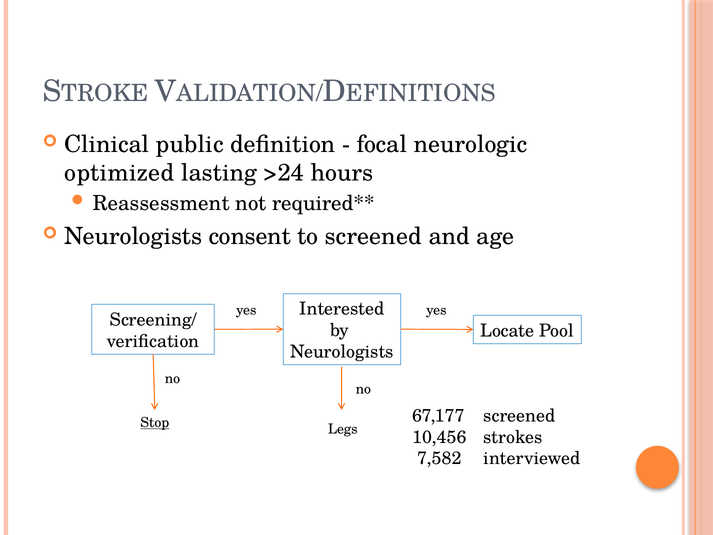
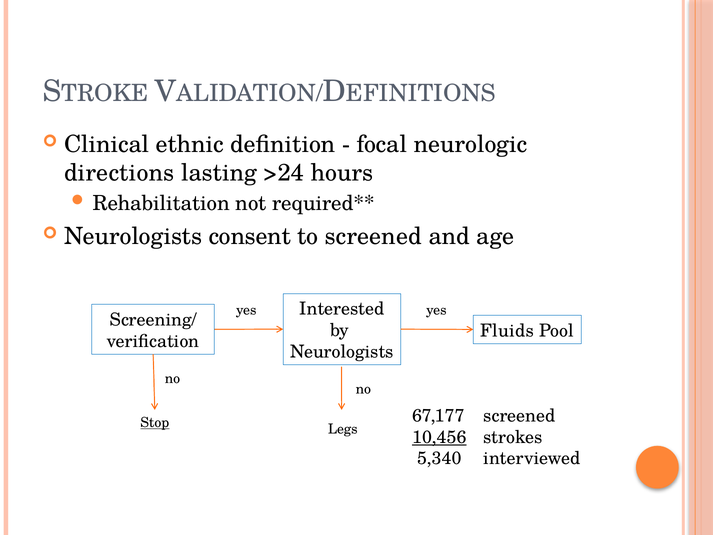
public: public -> ethnic
optimized: optimized -> directions
Reassessment: Reassessment -> Rehabilitation
Locate: Locate -> Fluids
10,456 underline: none -> present
7,582: 7,582 -> 5,340
